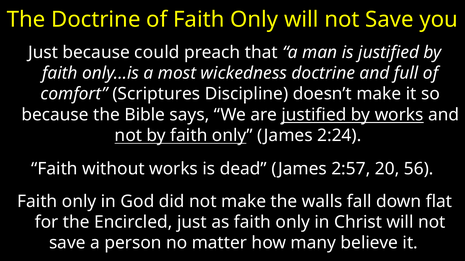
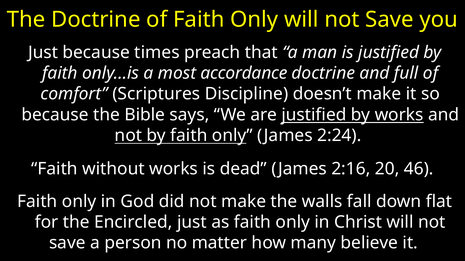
could: could -> times
wickedness: wickedness -> accordance
2:57: 2:57 -> 2:16
56: 56 -> 46
